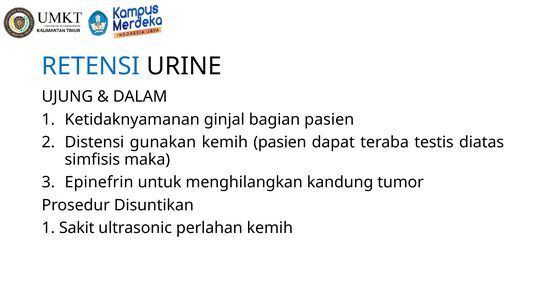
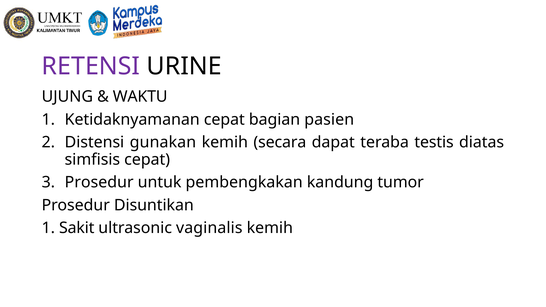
RETENSI colour: blue -> purple
DALAM: DALAM -> WAKTU
Ketidaknyamanan ginjal: ginjal -> cepat
kemih pasien: pasien -> secara
simfisis maka: maka -> cepat
Epinefrin at (99, 182): Epinefrin -> Prosedur
menghilangkan: menghilangkan -> pembengkakan
perlahan: perlahan -> vaginalis
